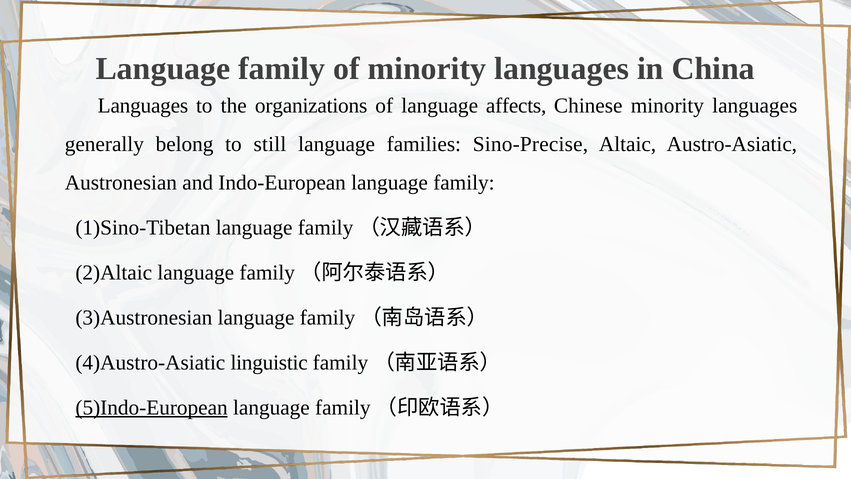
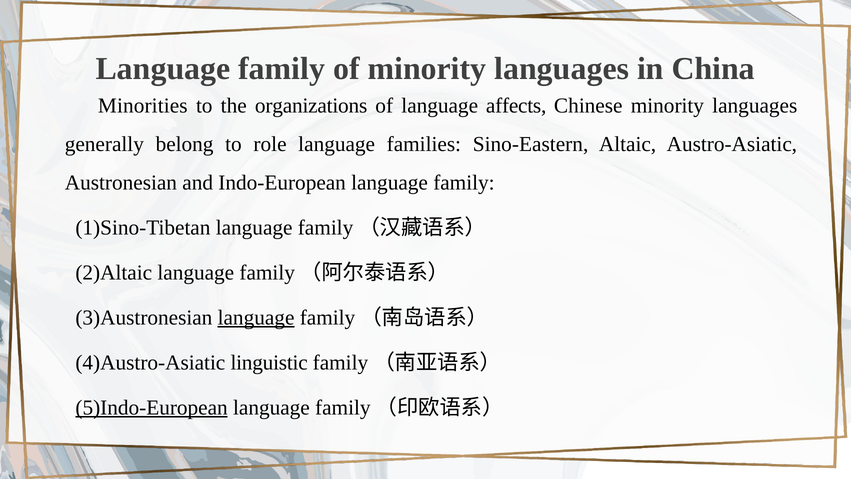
Languages at (143, 106): Languages -> Minorities
still: still -> role
Sino-Precise: Sino-Precise -> Sino-Eastern
language at (256, 317) underline: none -> present
